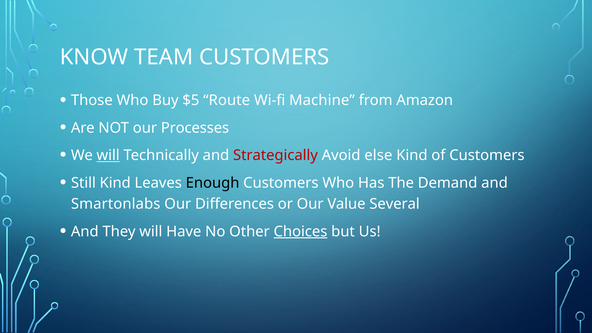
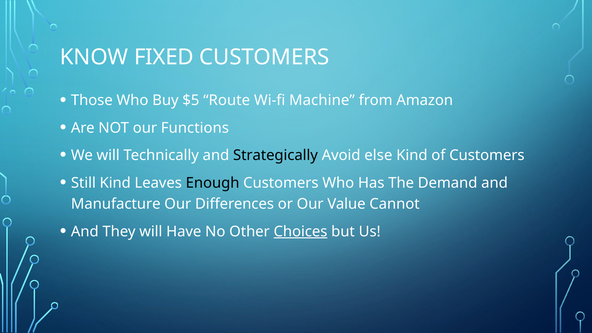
TEAM: TEAM -> FIXED
Processes: Processes -> Functions
will at (108, 155) underline: present -> none
Strategically colour: red -> black
Smartonlabs: Smartonlabs -> Manufacture
Several: Several -> Cannot
